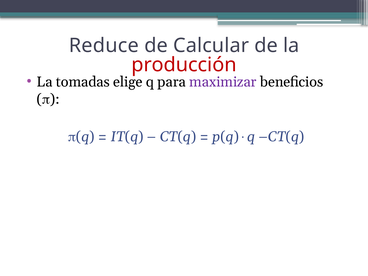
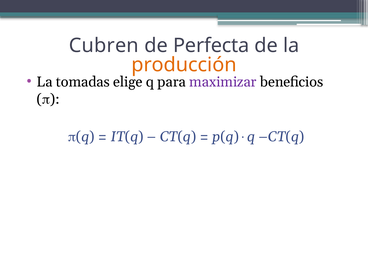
Reduce: Reduce -> Cubren
Calcular: Calcular -> Perfecta
producción colour: red -> orange
